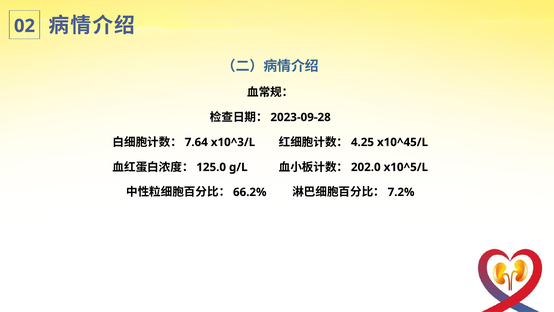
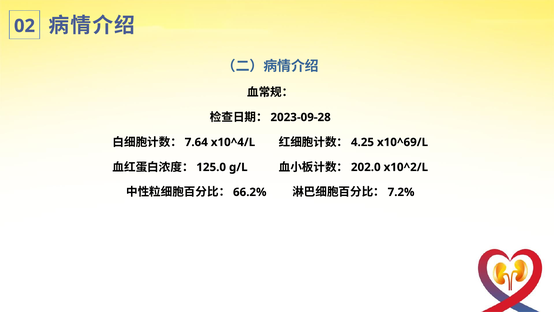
x10^3/L: x10^3/L -> x10^4/L
x10^45/L: x10^45/L -> x10^69/L
x10^5/L: x10^5/L -> x10^2/L
